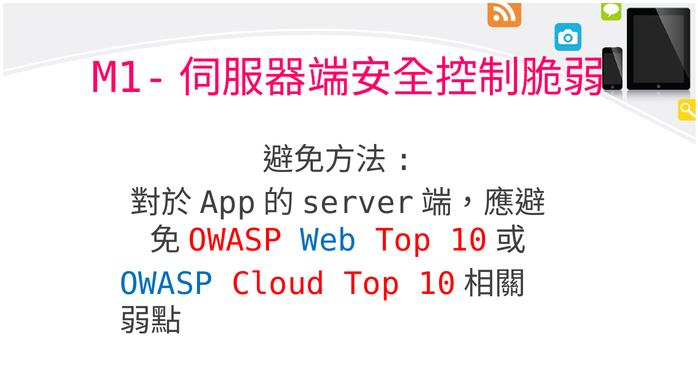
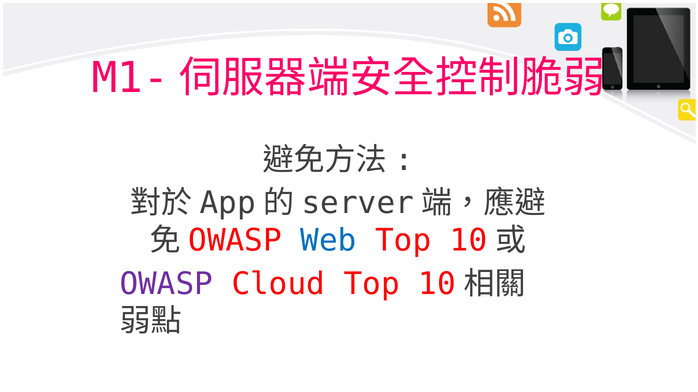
OWASP colour: blue -> purple
